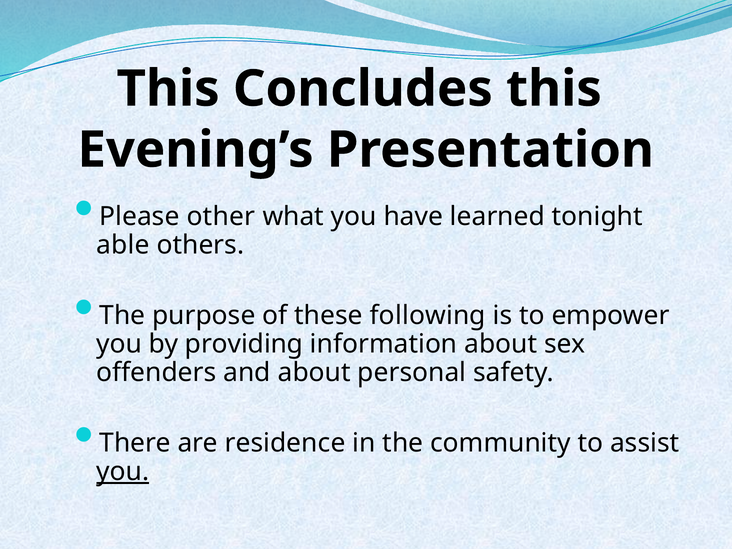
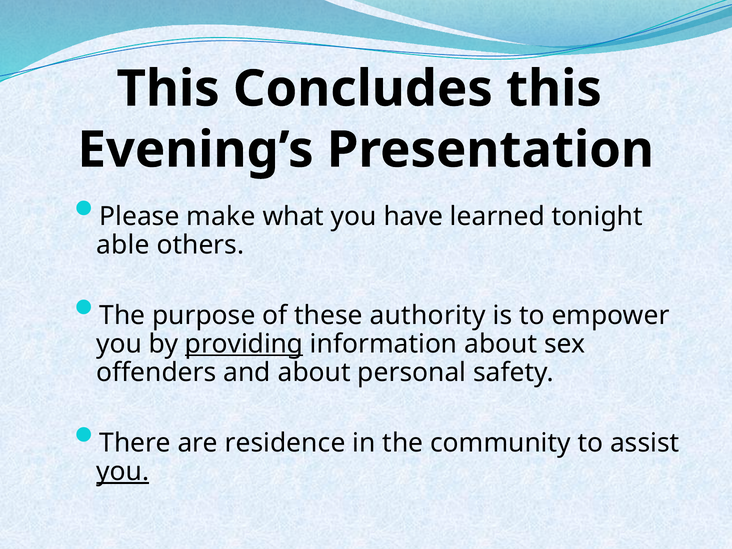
other: other -> make
following: following -> authority
providing underline: none -> present
